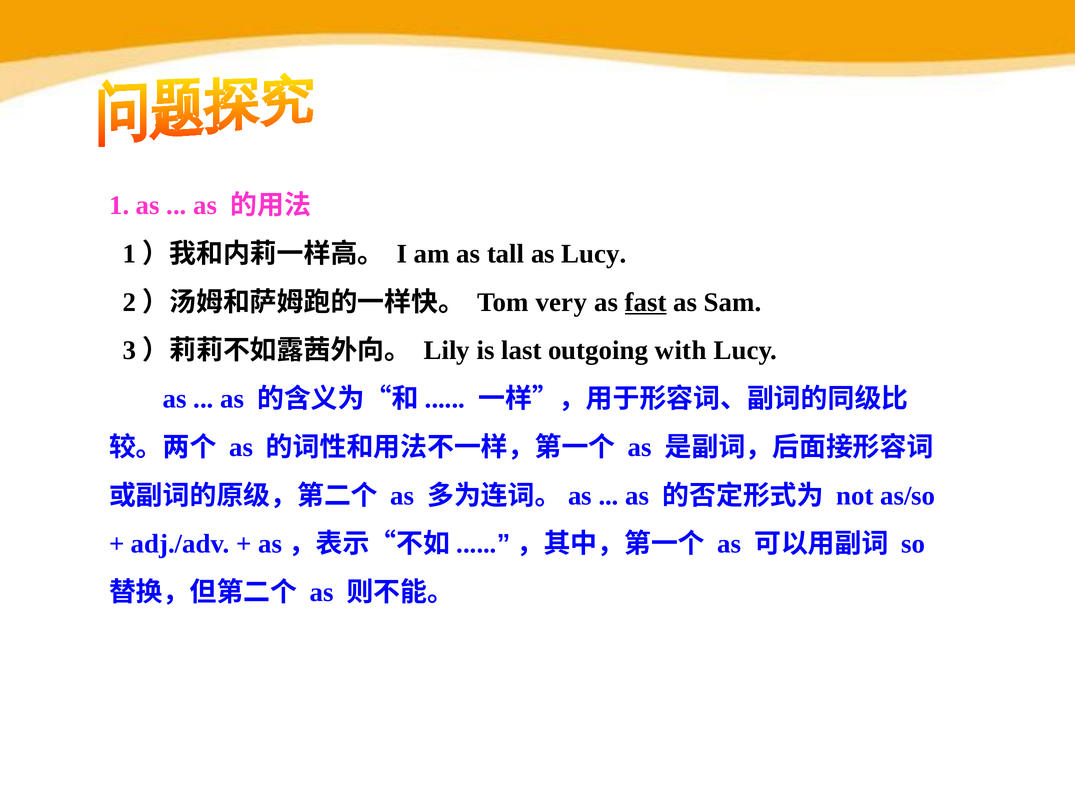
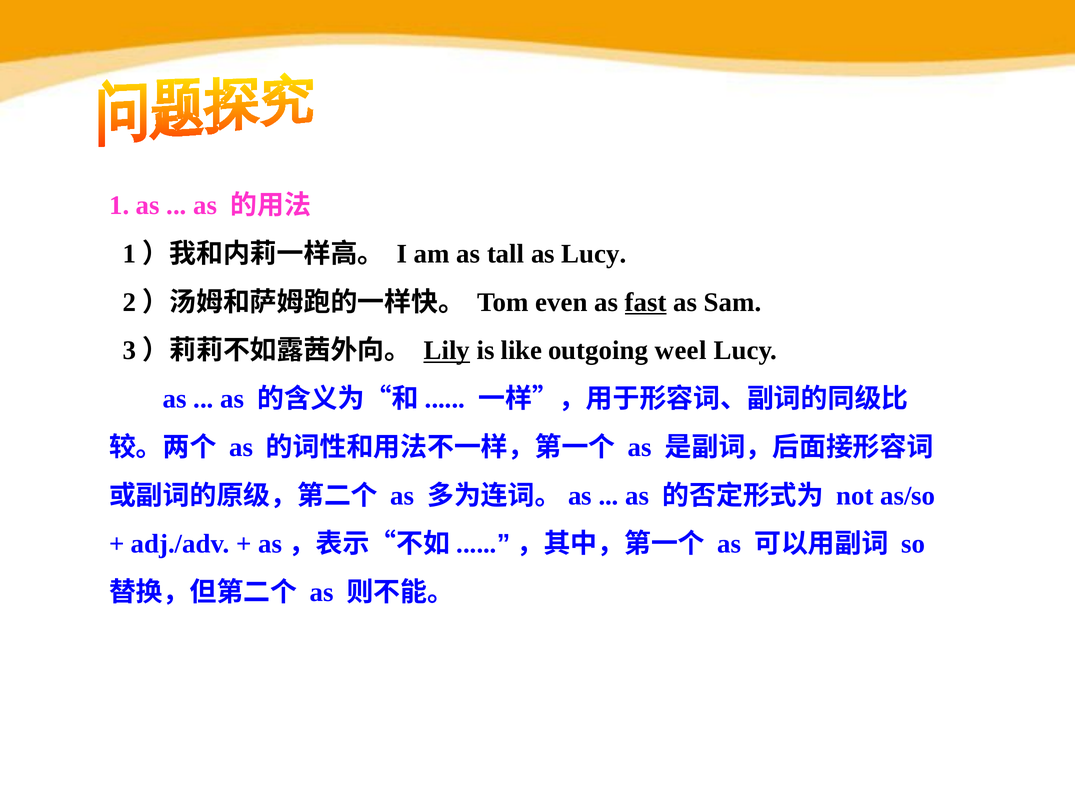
very: very -> even
Lily underline: none -> present
last: last -> like
with: with -> weel
